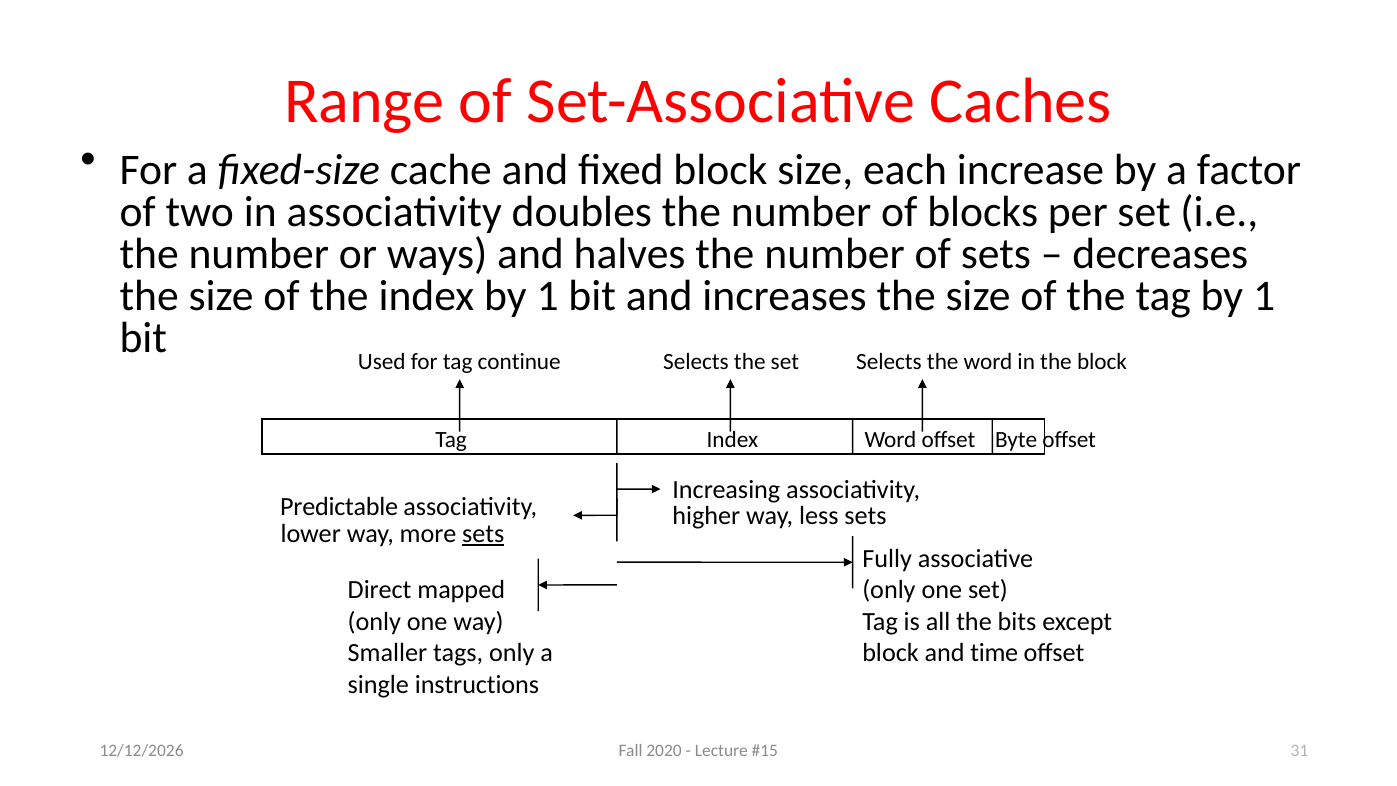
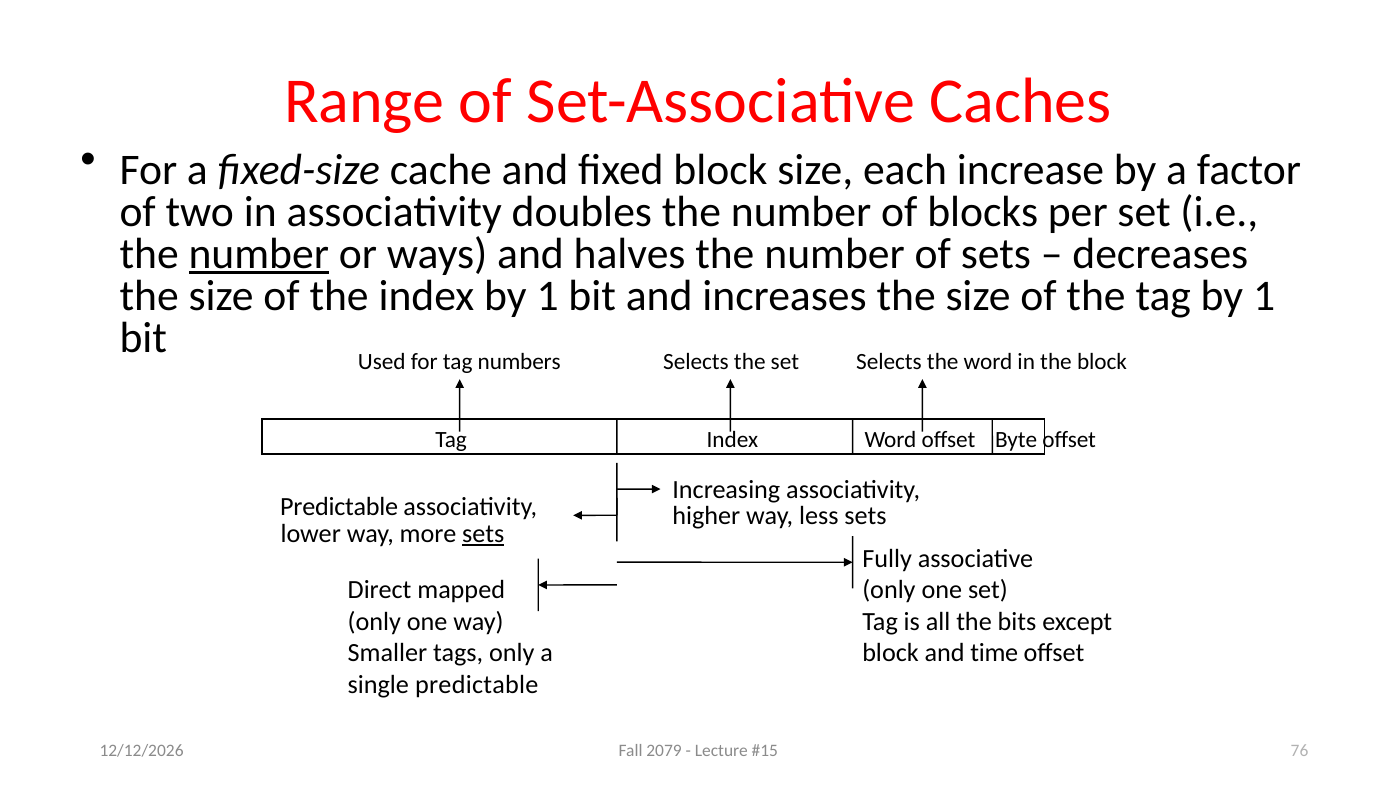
number at (259, 254) underline: none -> present
continue: continue -> numbers
single instructions: instructions -> predictable
2020: 2020 -> 2079
31: 31 -> 76
